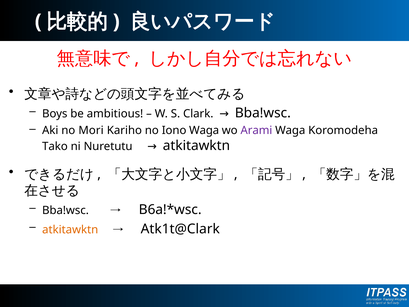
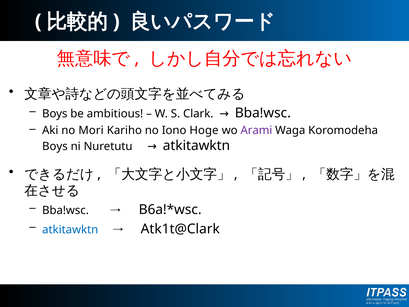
Iono Waga: Waga -> Hoge
Tako at (55, 146): Tako -> Boys
atkitawktn at (70, 229) colour: orange -> blue
